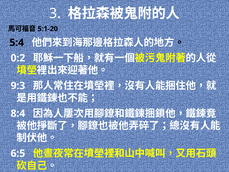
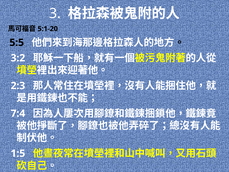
5:4: 5:4 -> 5:5
0:2: 0:2 -> 3:2
9:3: 9:3 -> 2:3
8:4: 8:4 -> 7:4
6:5: 6:5 -> 1:5
